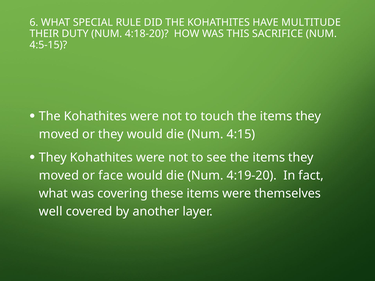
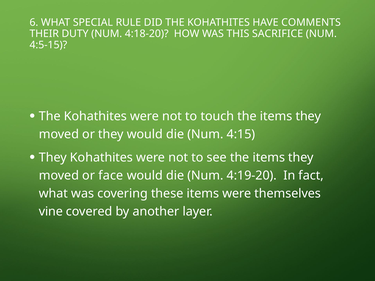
MULTITUDE: MULTITUDE -> COMMENTS
well: well -> vine
